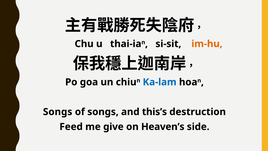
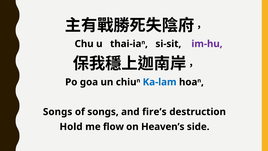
im-hu colour: orange -> purple
this’s: this’s -> fire’s
Feed: Feed -> Hold
give: give -> flow
